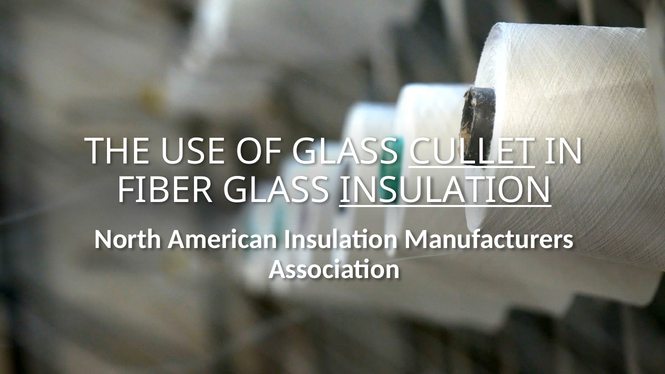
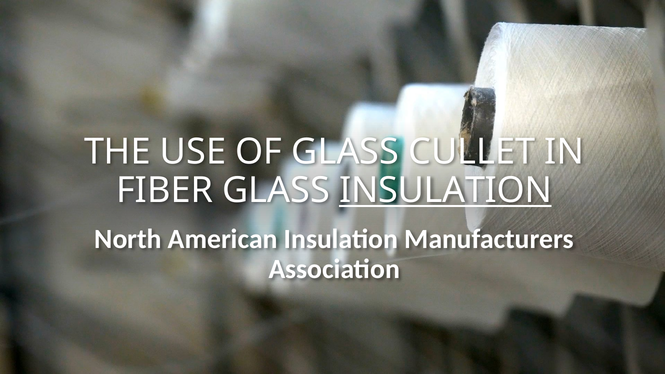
CULLET underline: present -> none
